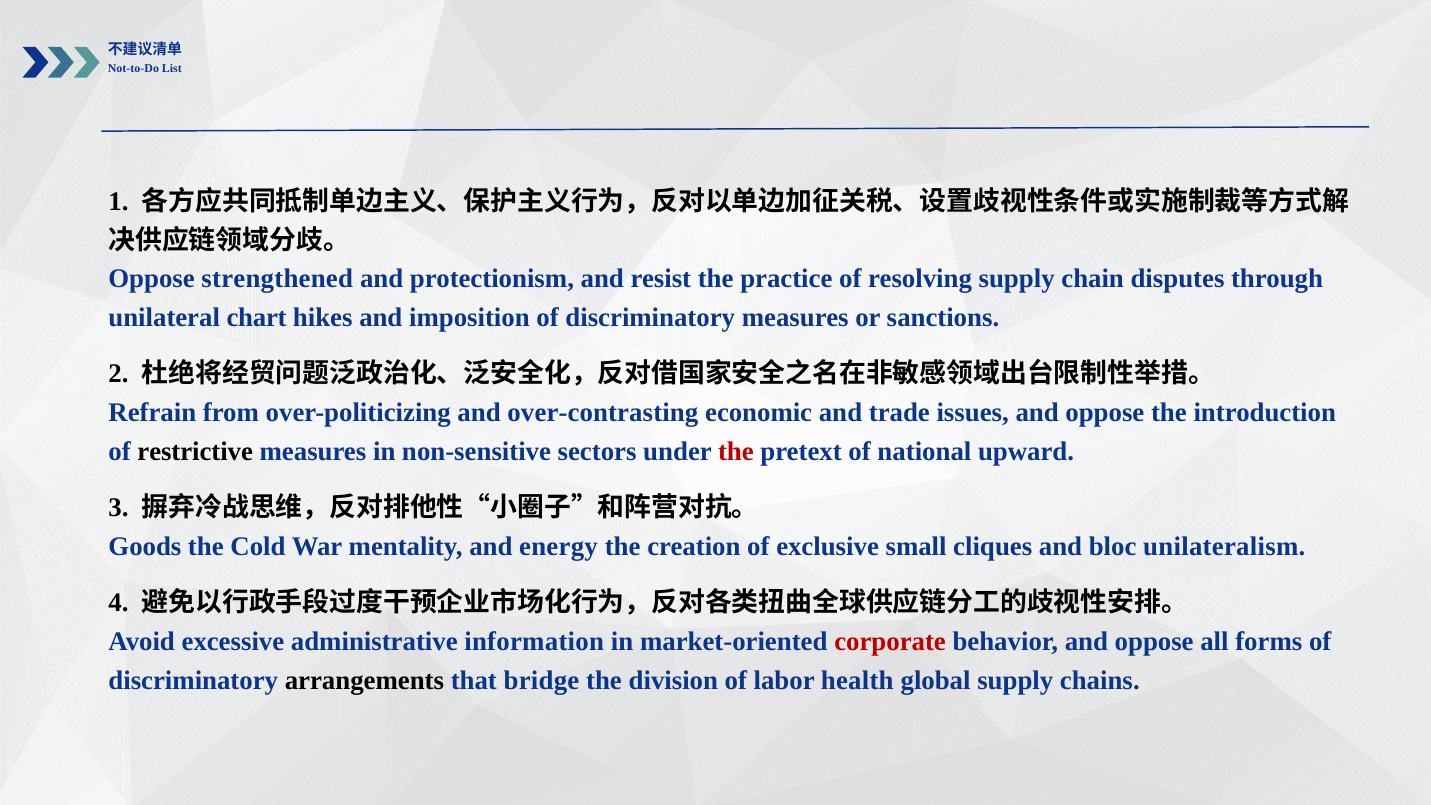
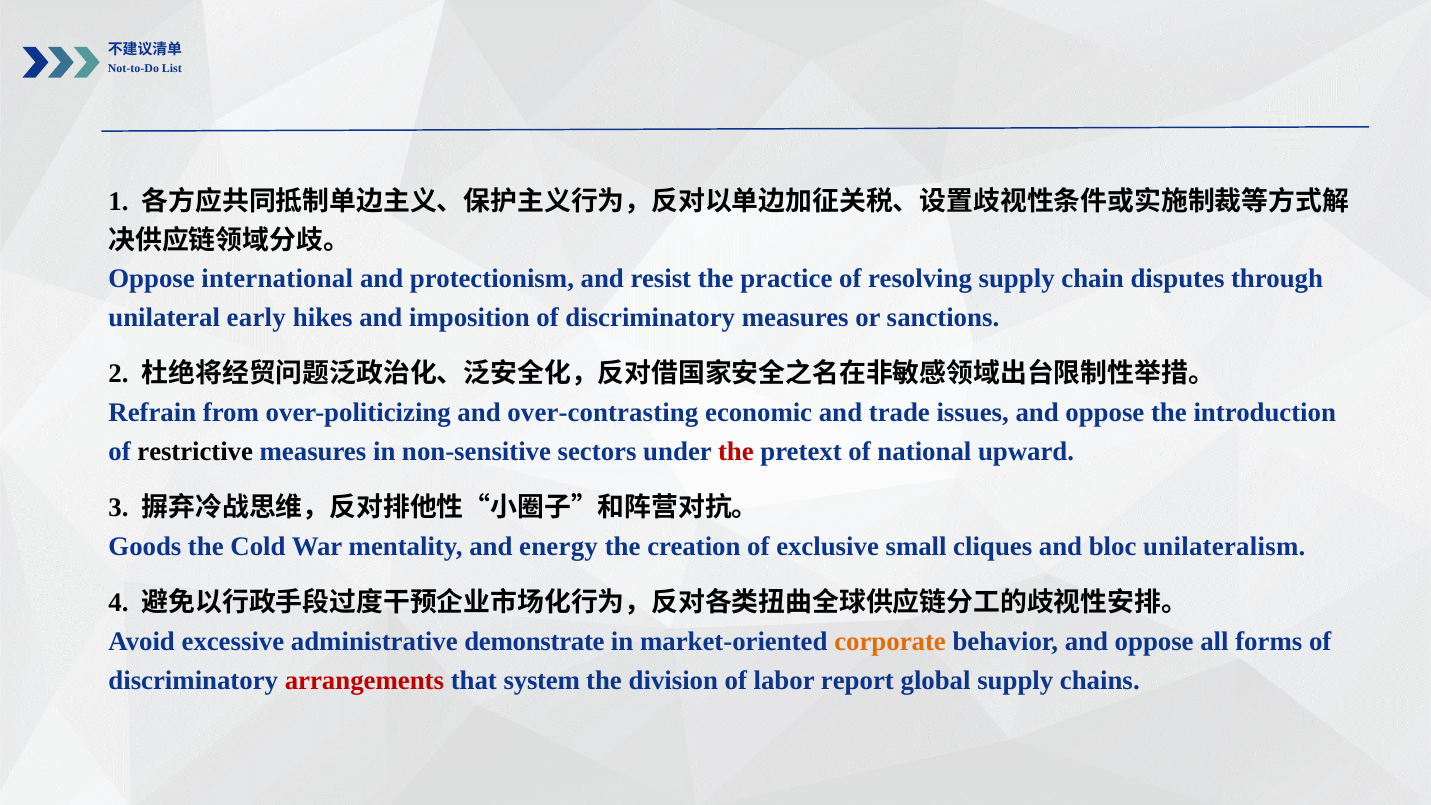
strengthened: strengthened -> international
chart: chart -> early
information: information -> demonstrate
corporate colour: red -> orange
arrangements colour: black -> red
bridge: bridge -> system
health: health -> report
